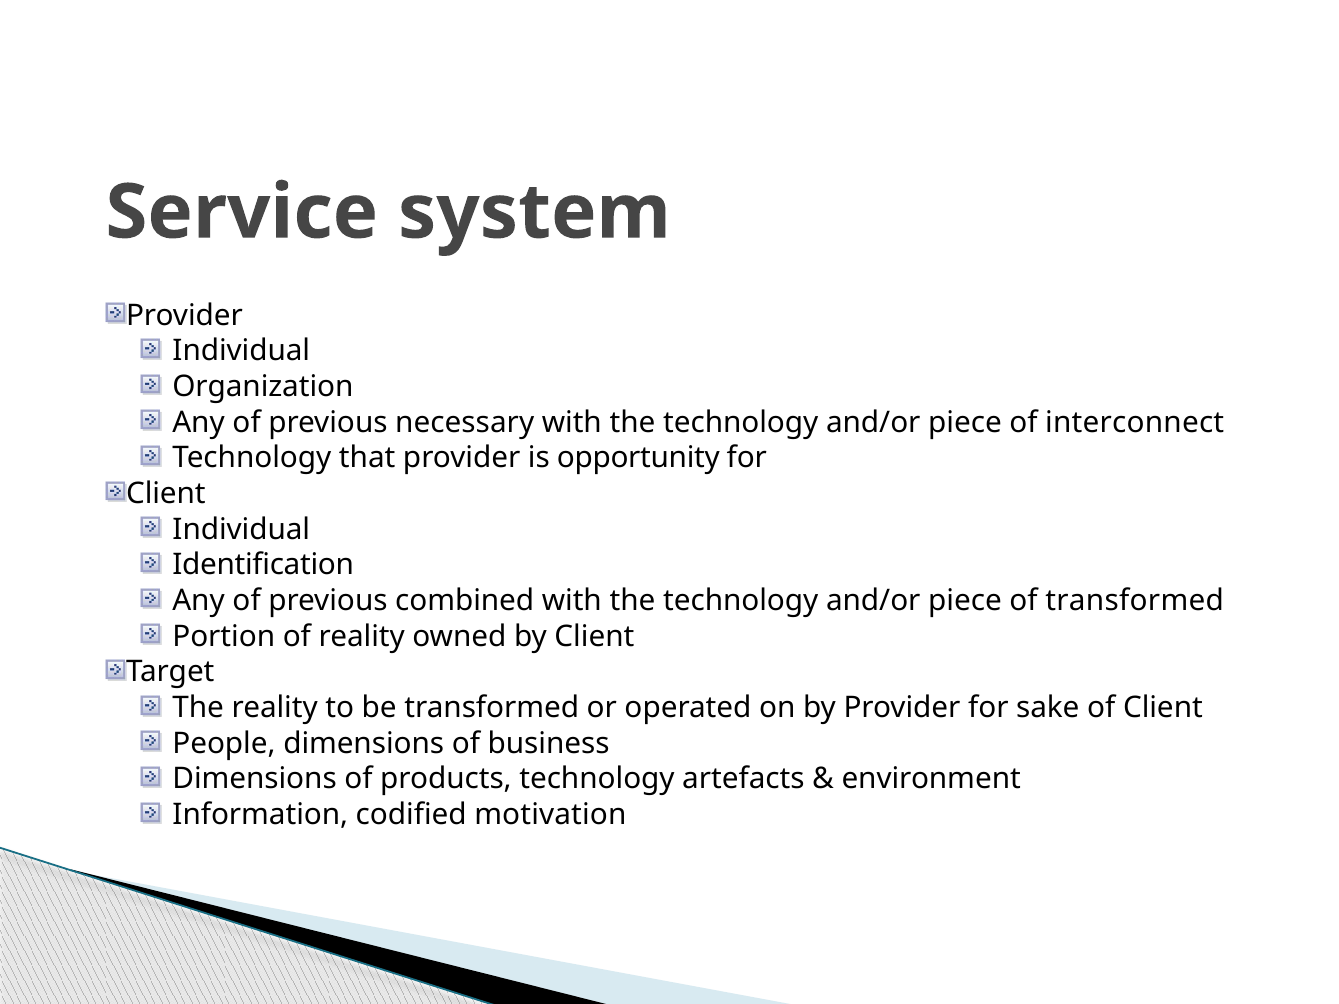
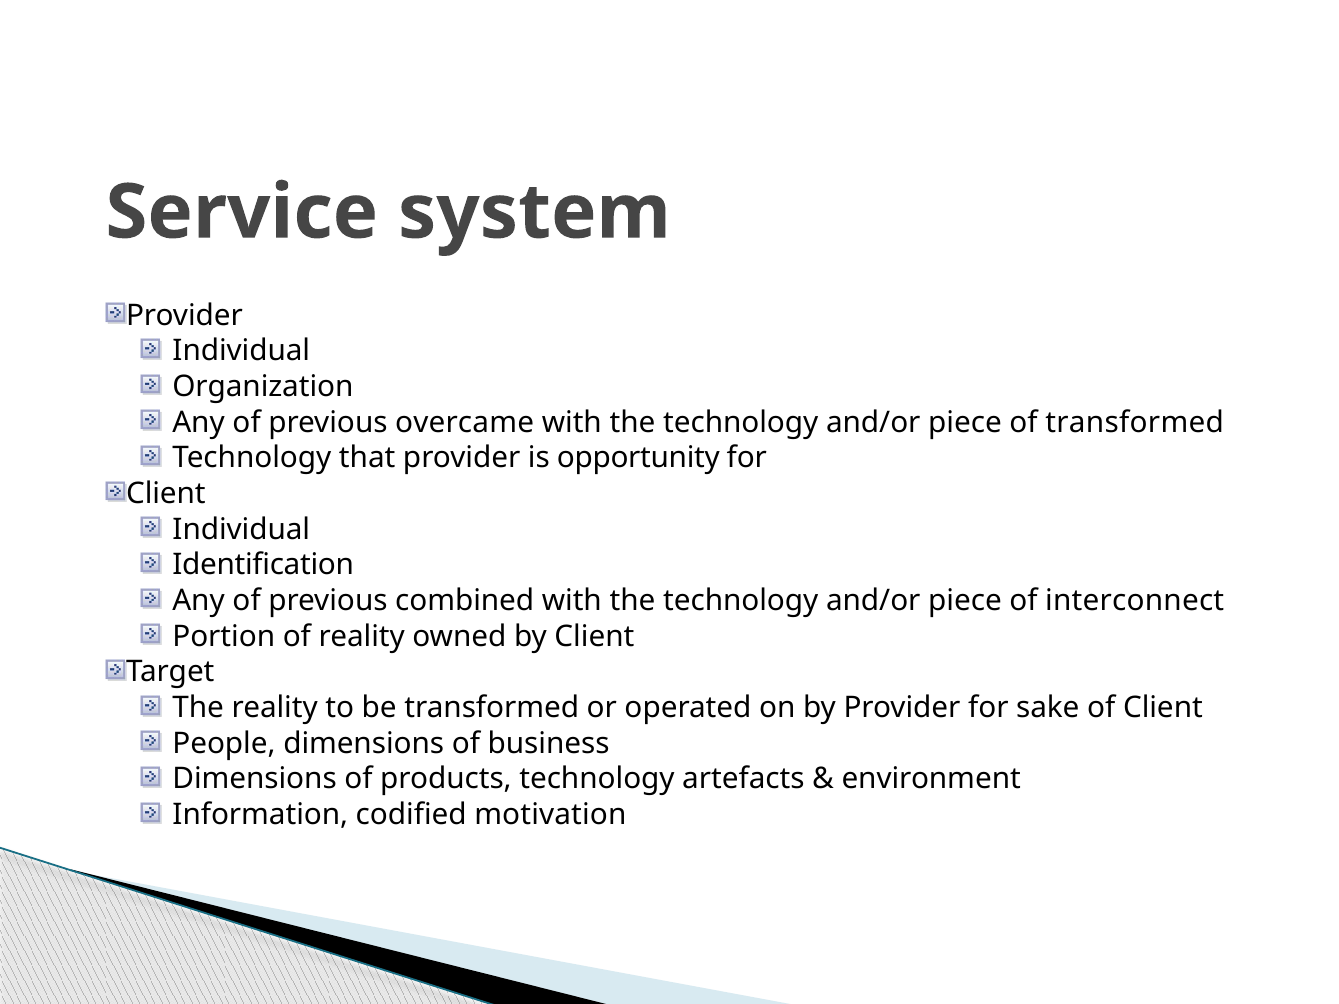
necessary: necessary -> overcame
of interconnect: interconnect -> transformed
of transformed: transformed -> interconnect
